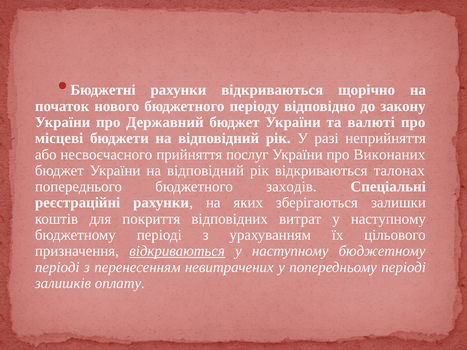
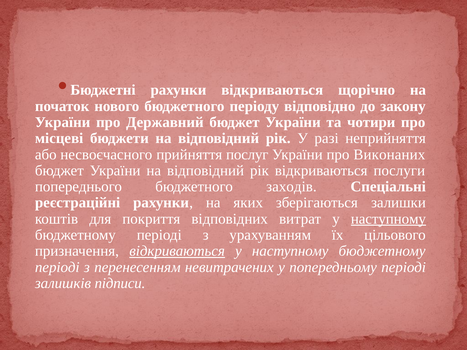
валюті: валюті -> чотири
талонах: талонах -> послуги
наступному at (388, 219) underline: none -> present
оплату: оплату -> підписи
